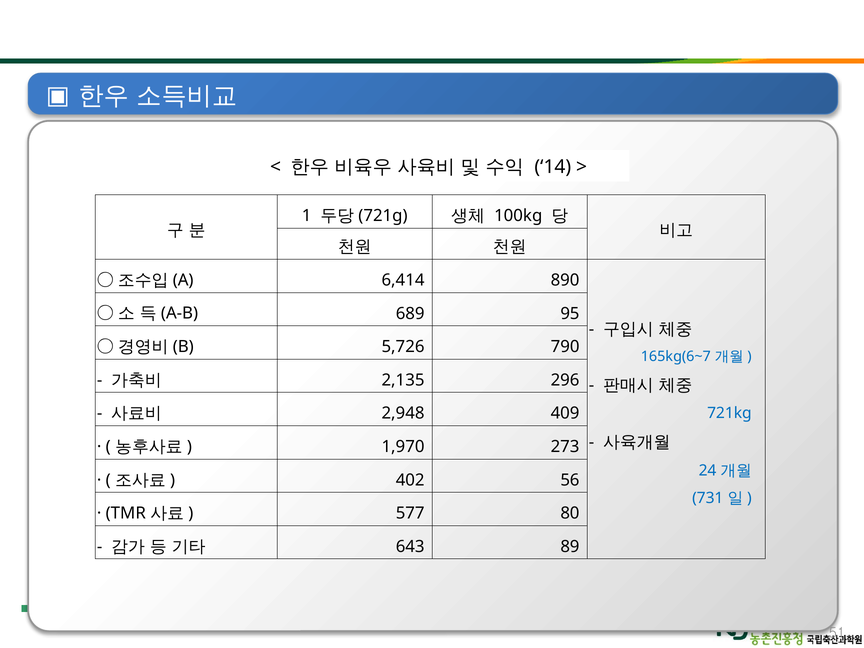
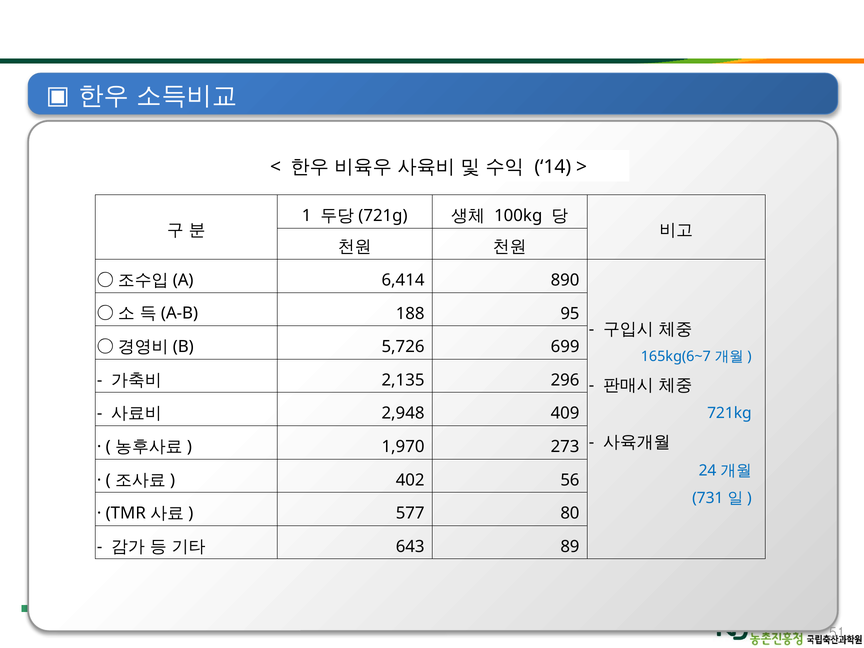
689: 689 -> 188
790: 790 -> 699
